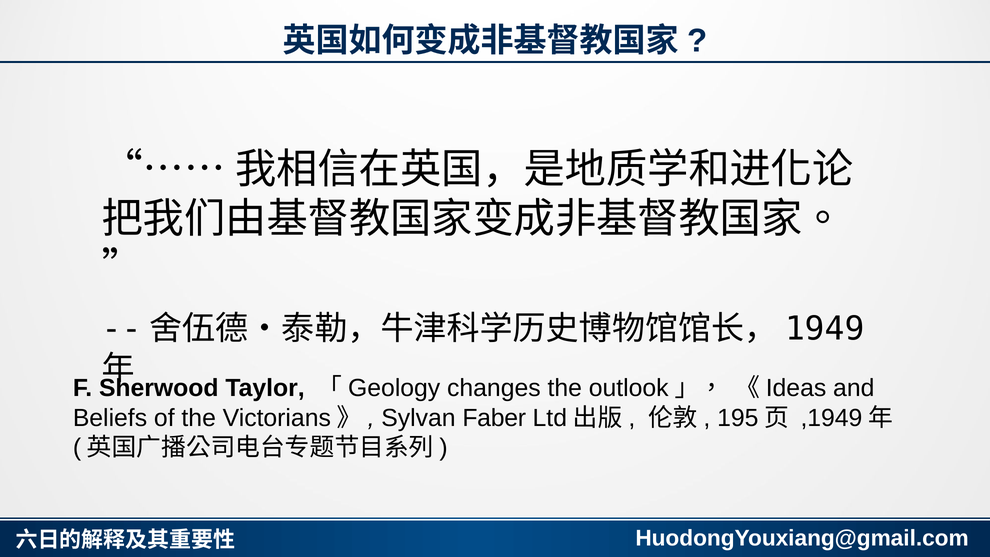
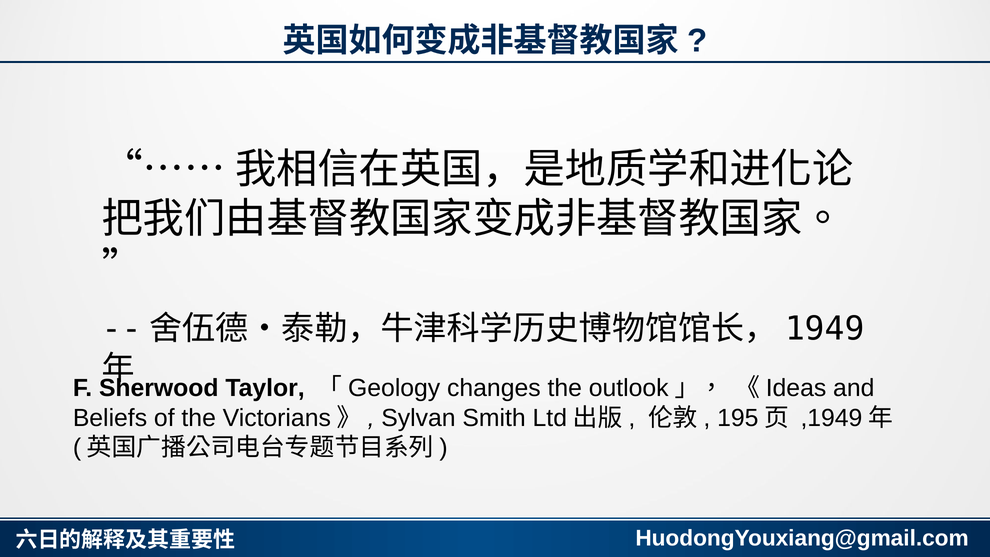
Faber: Faber -> Smith
